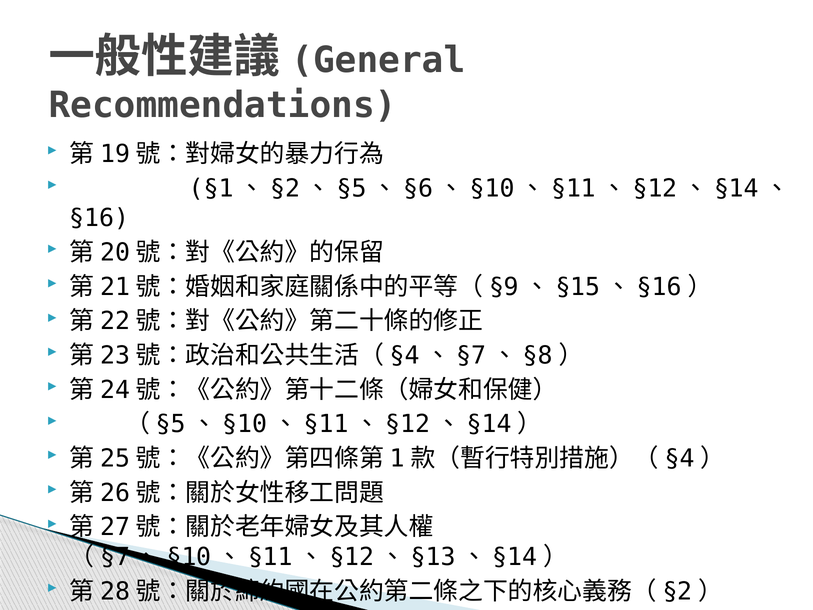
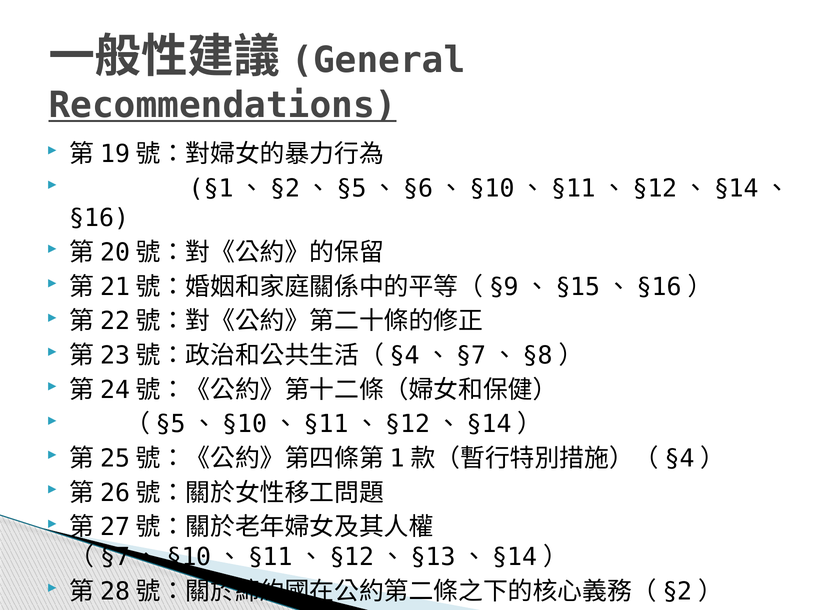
Recommendations underline: none -> present
